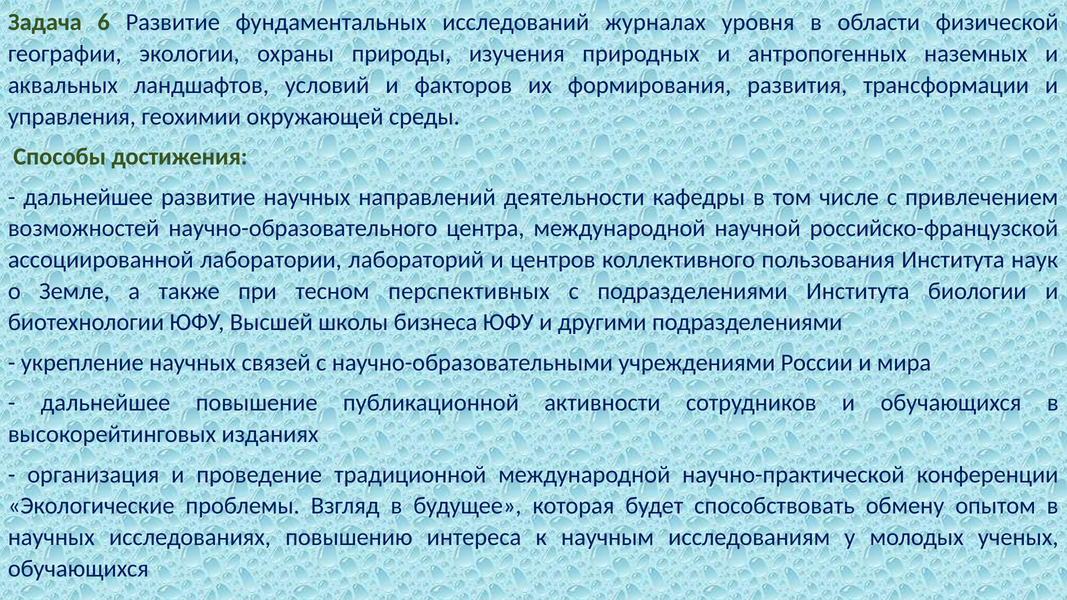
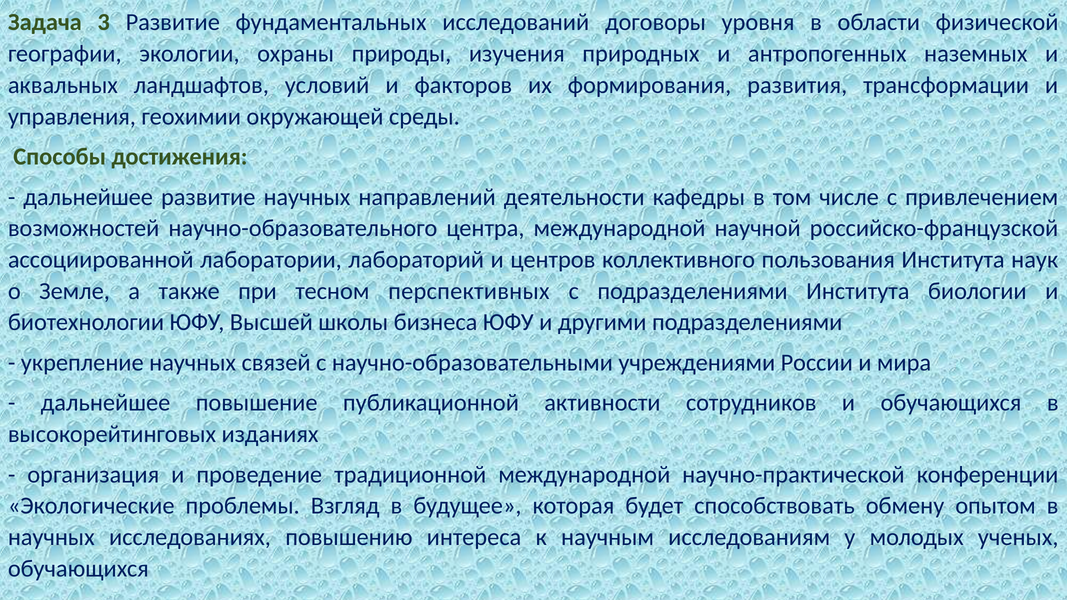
6: 6 -> 3
журналах: журналах -> договоры
